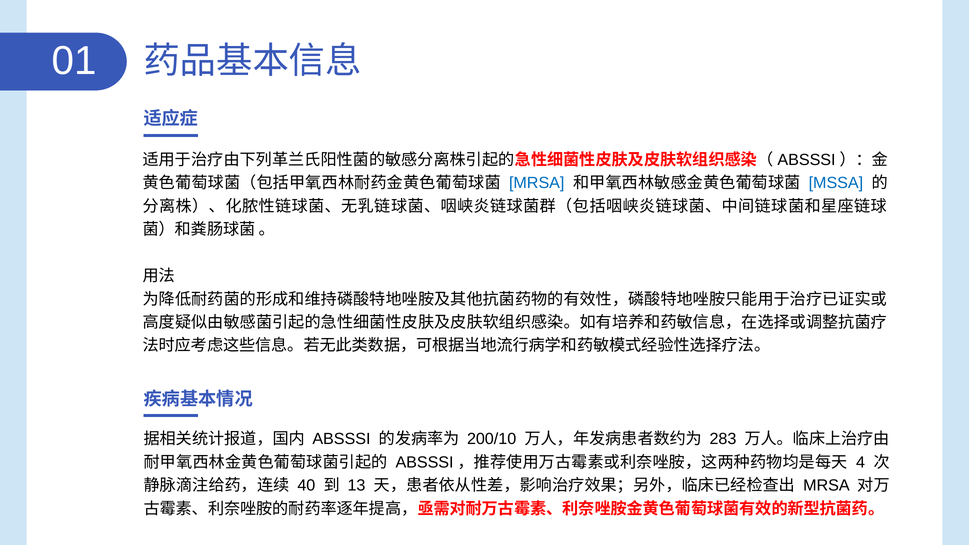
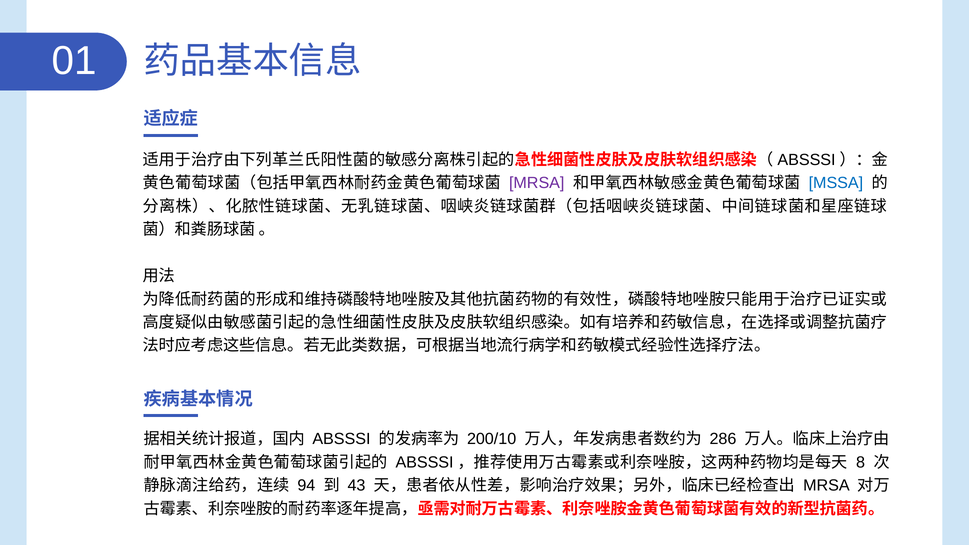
MRSA at (537, 183) colour: blue -> purple
283: 283 -> 286
4: 4 -> 8
40: 40 -> 94
13: 13 -> 43
